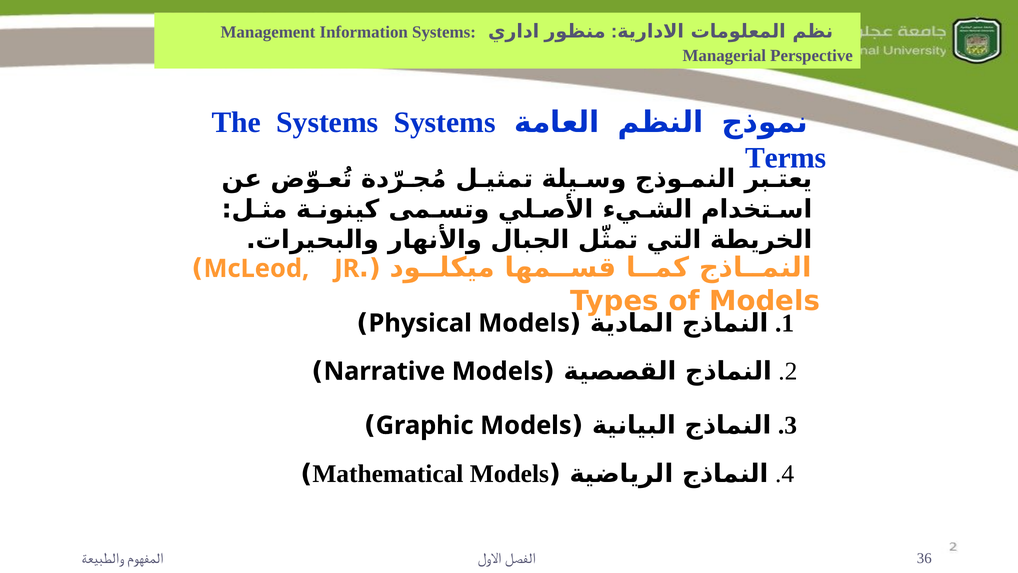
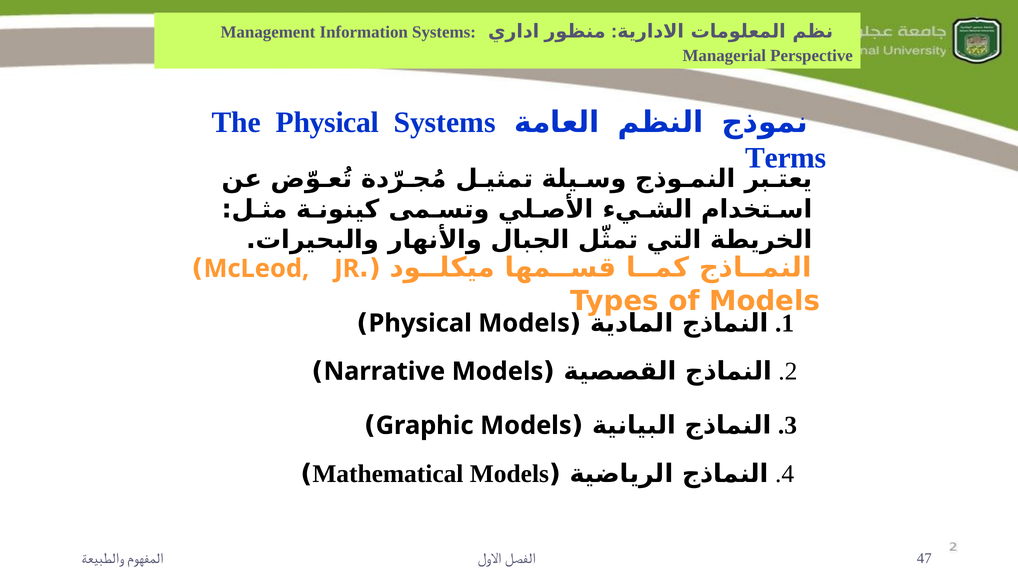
The Systems: Systems -> Physical
36: 36 -> 47
